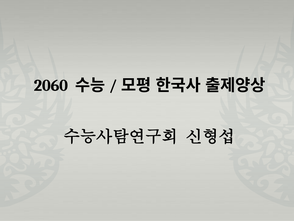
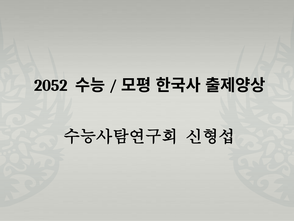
2060: 2060 -> 2052
